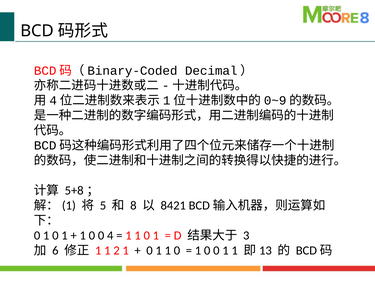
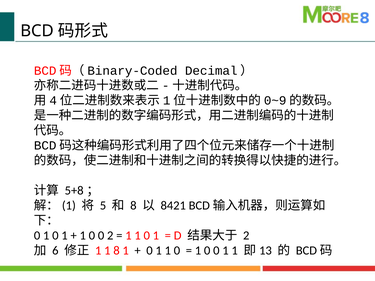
0 4: 4 -> 2
3 at (246, 236): 3 -> 2
1 2: 2 -> 8
